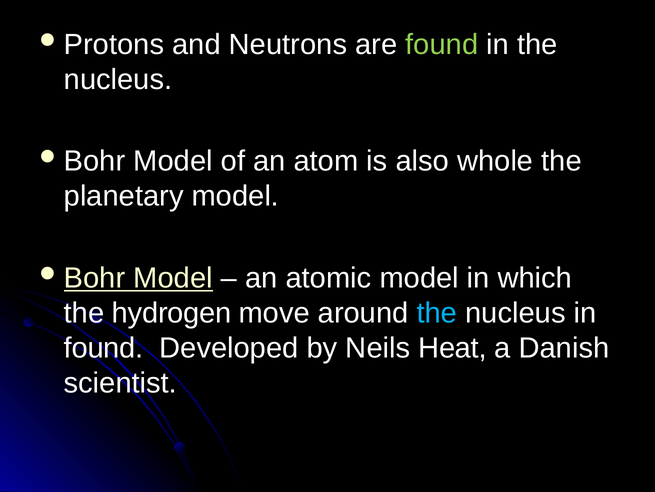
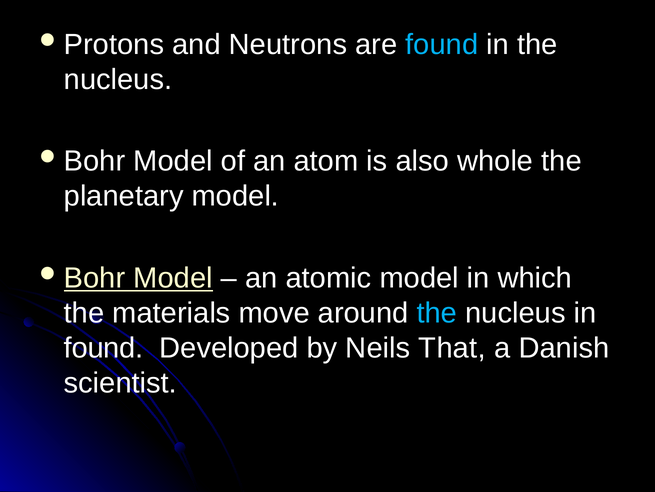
found at (442, 45) colour: light green -> light blue
hydrogen: hydrogen -> materials
Heat: Heat -> That
